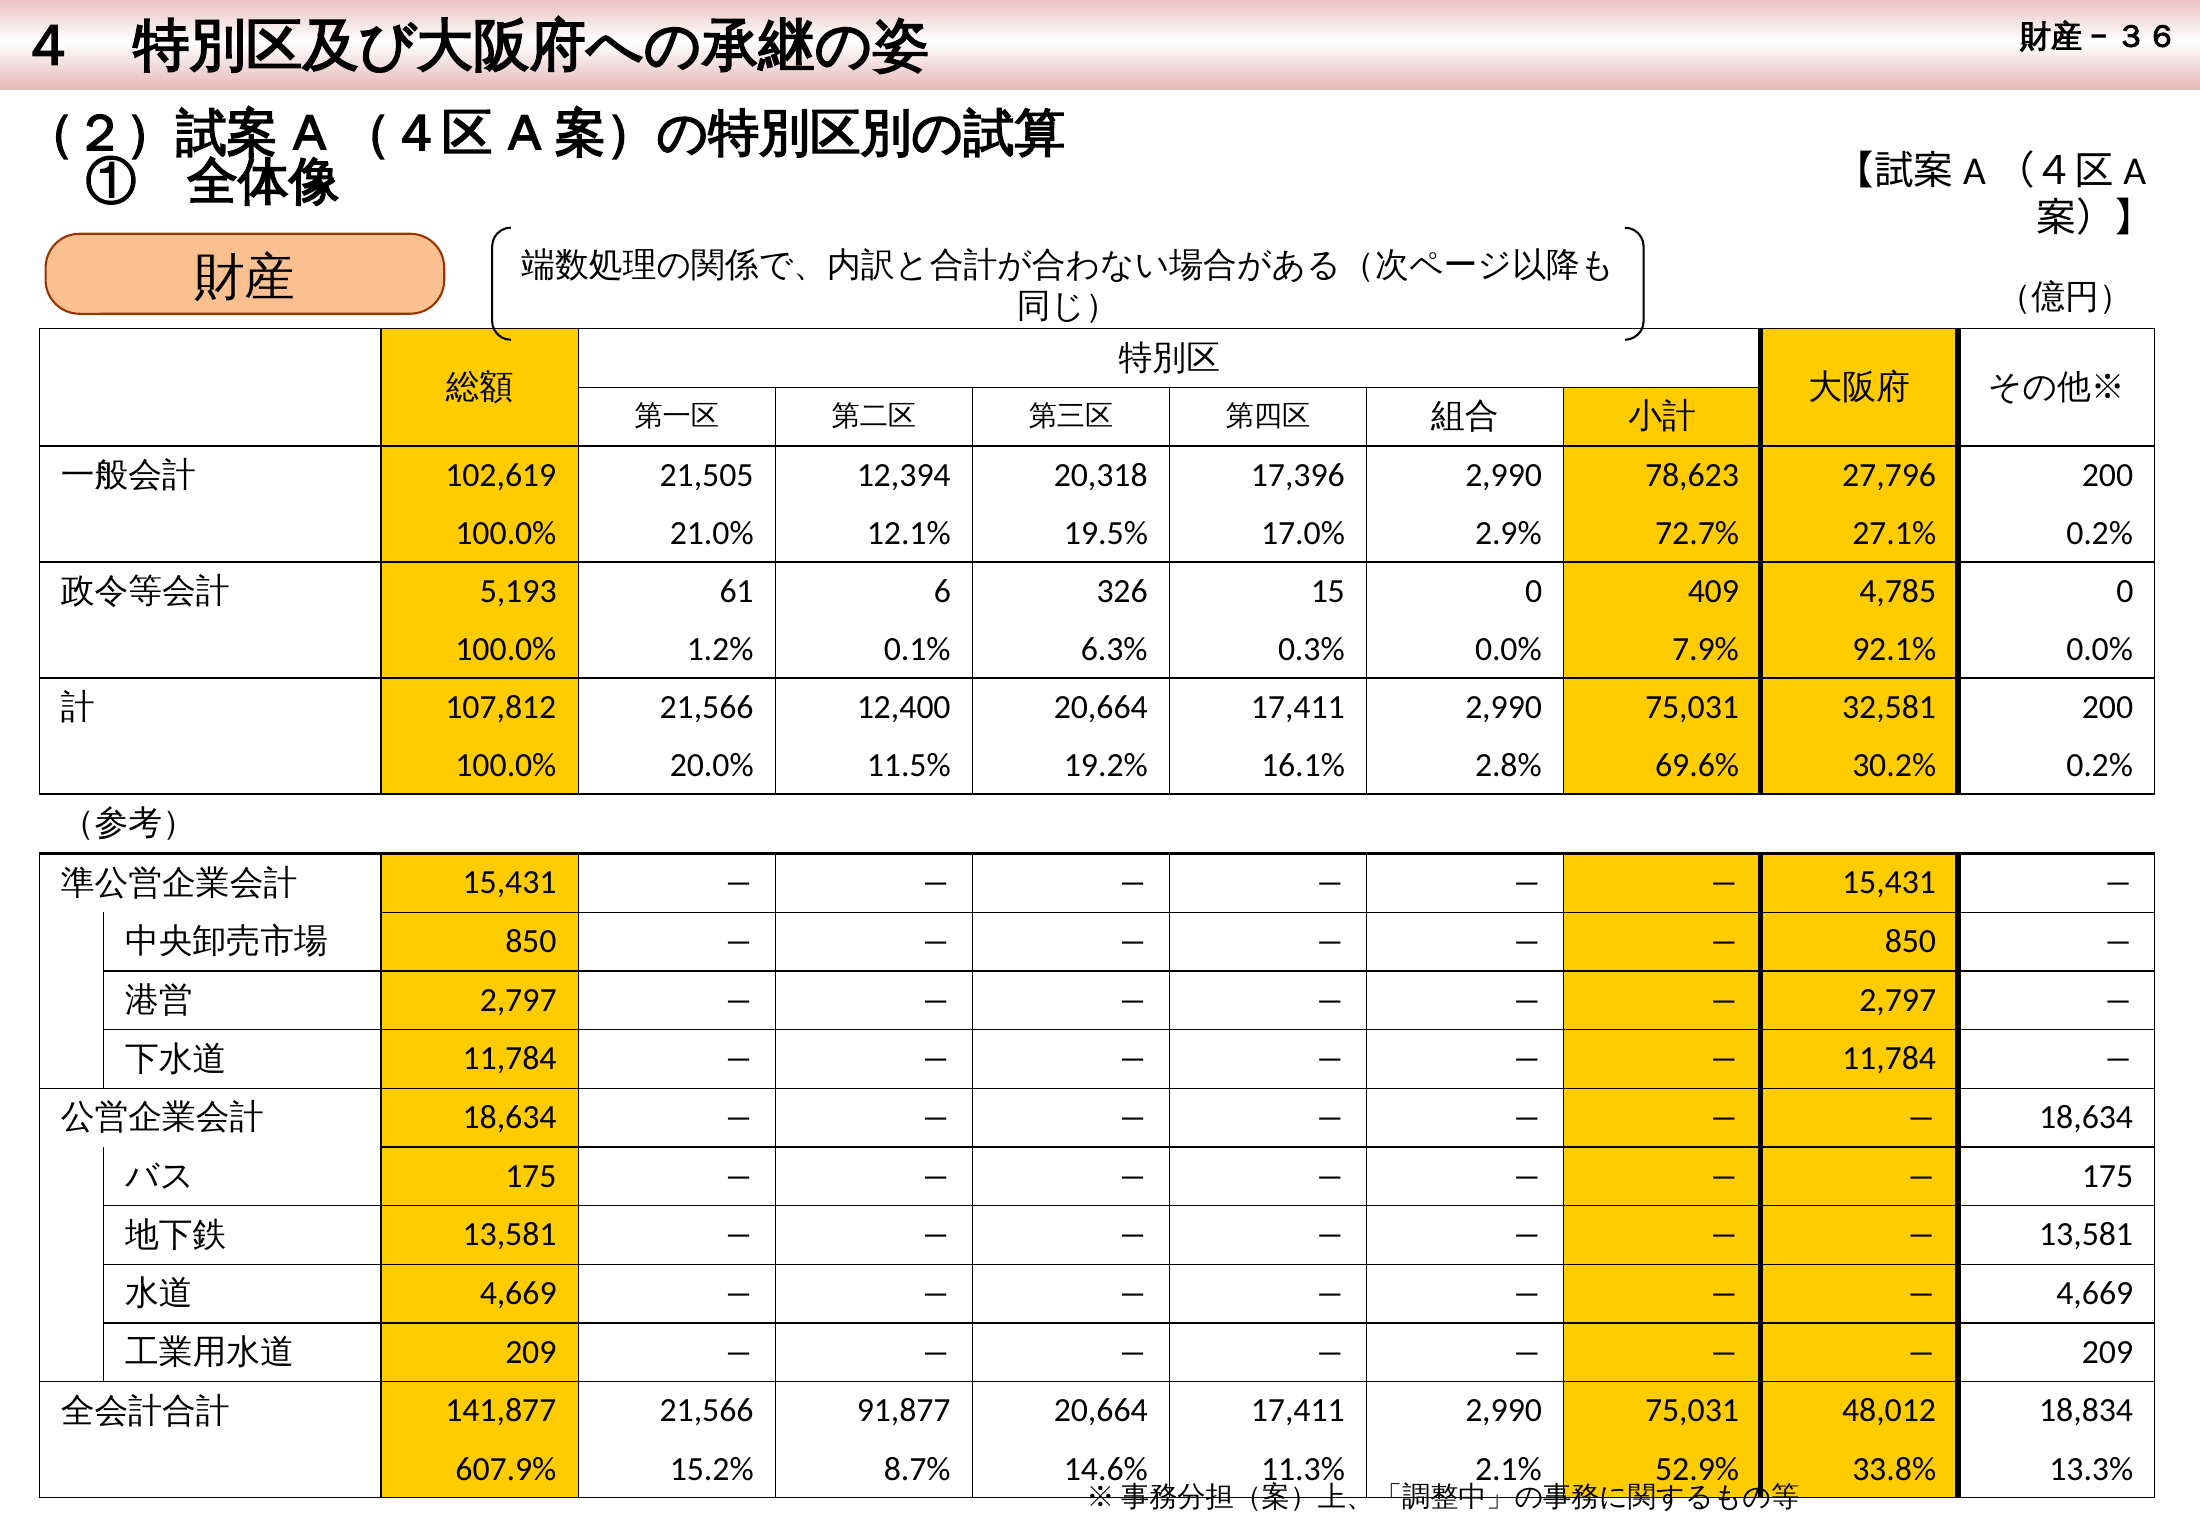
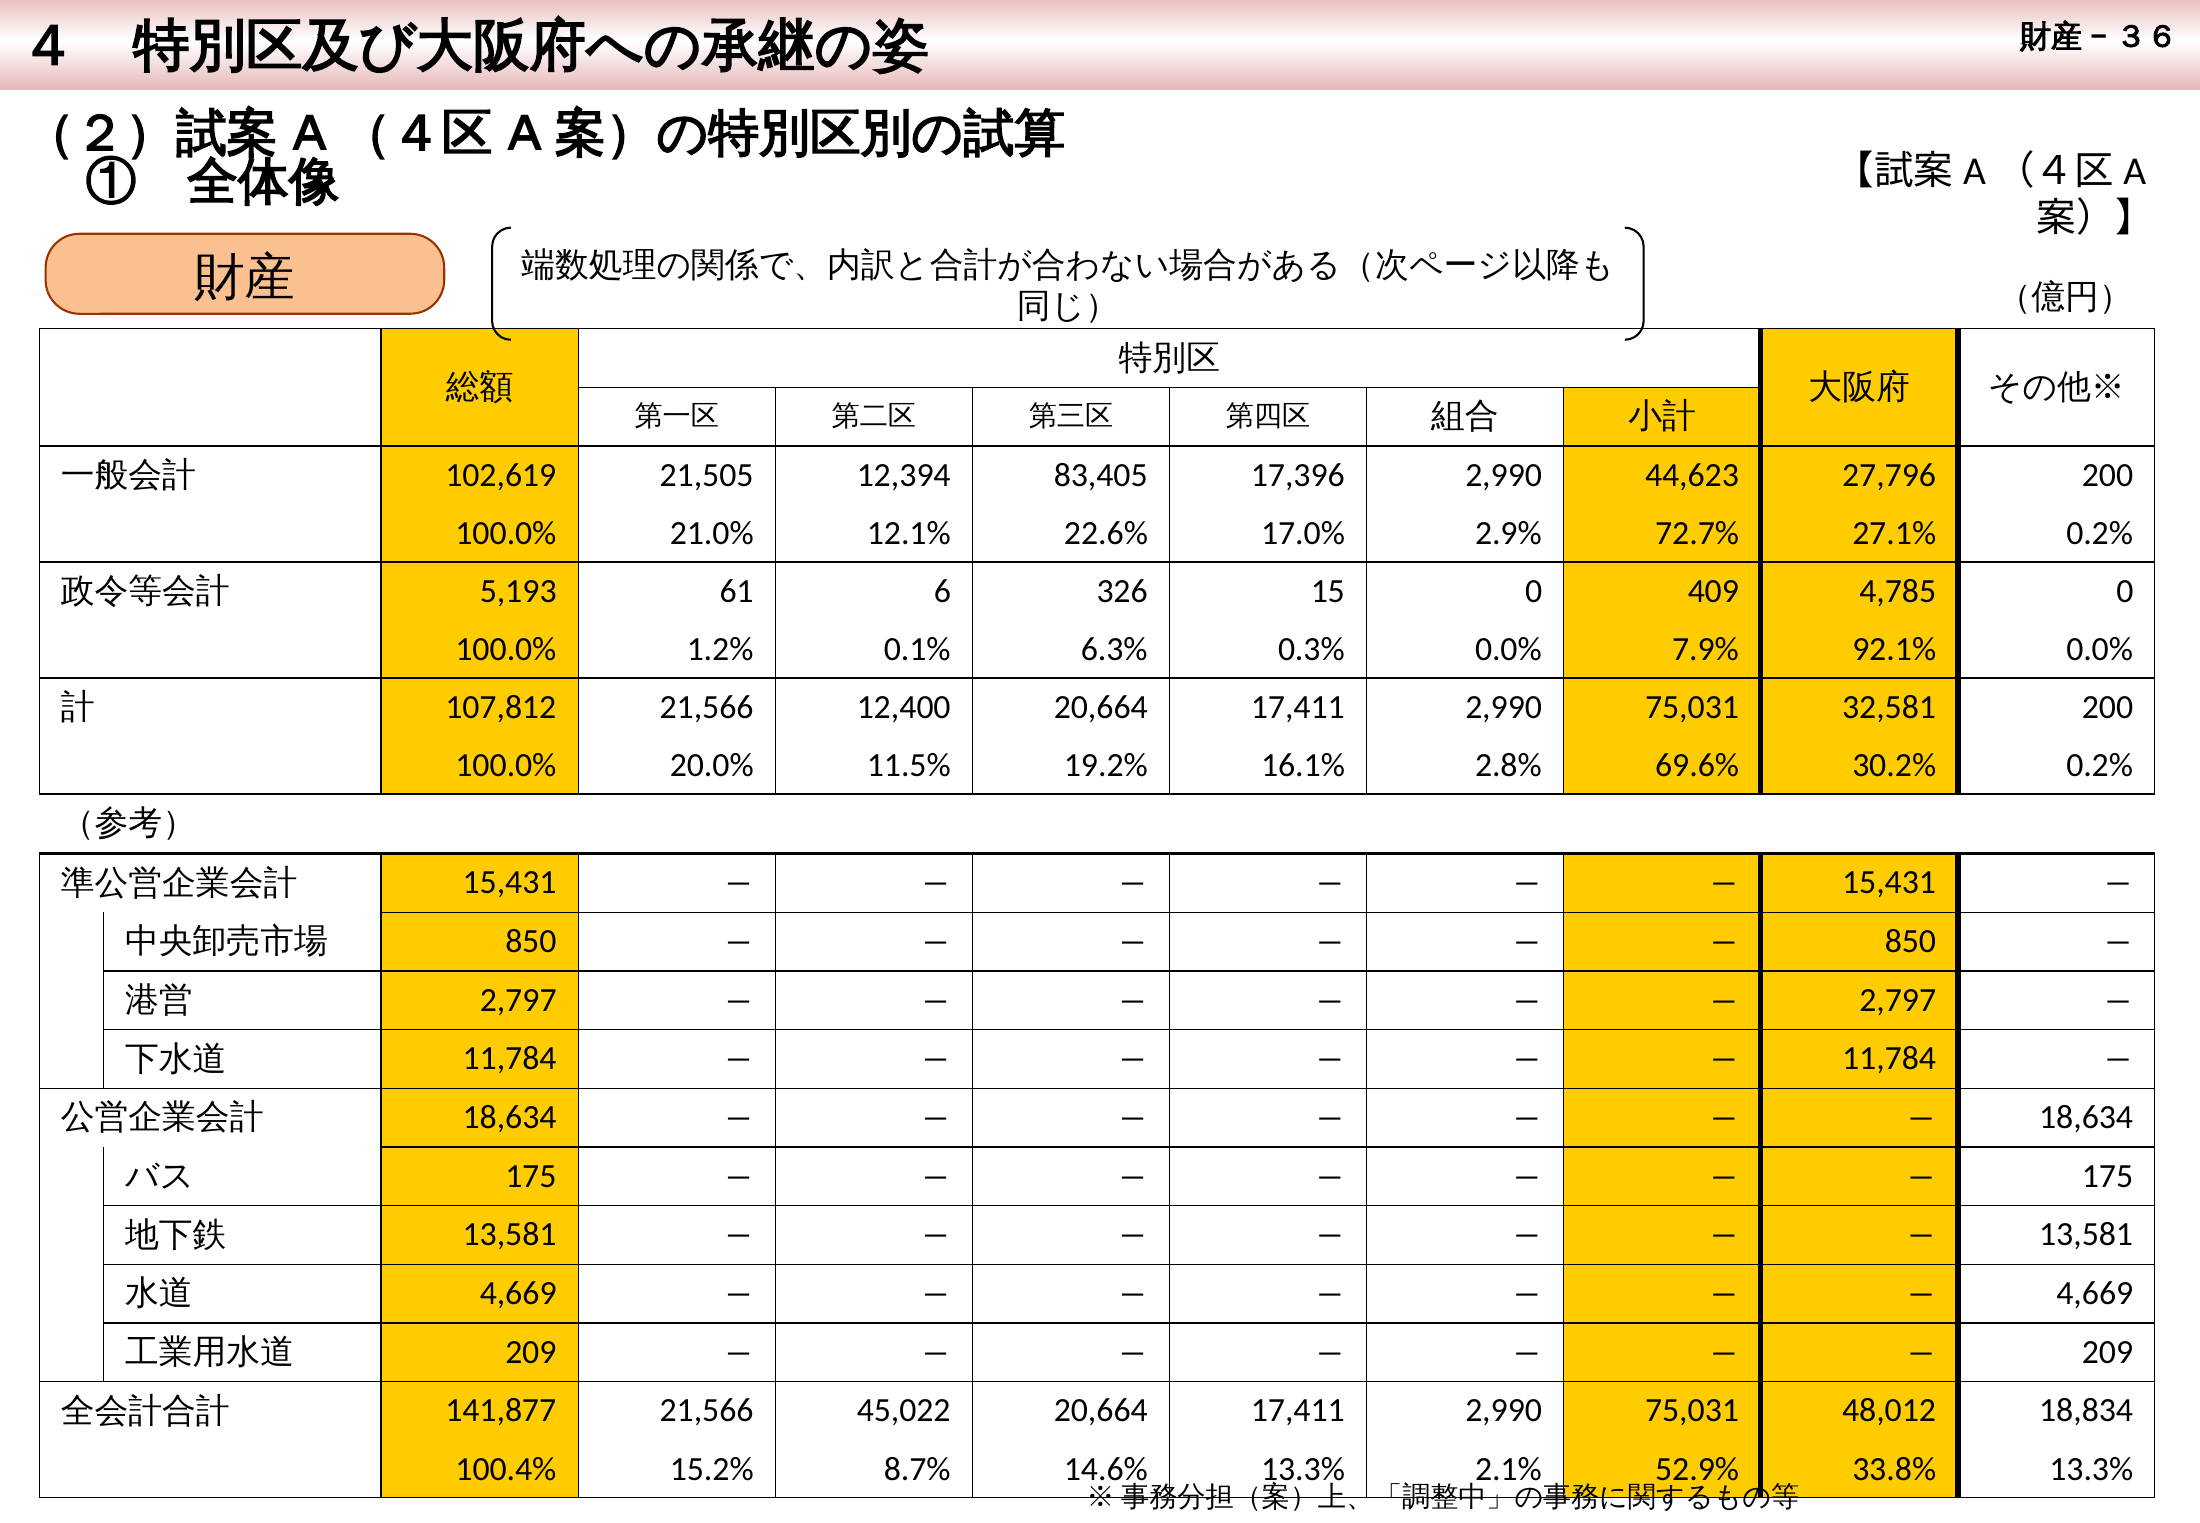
20,318: 20,318 -> 83,405
78,623: 78,623 -> 44,623
19.5%: 19.5% -> 22.6%
91,877: 91,877 -> 45,022
607.9%: 607.9% -> 100.4%
14.6% 11.3%: 11.3% -> 13.3%
